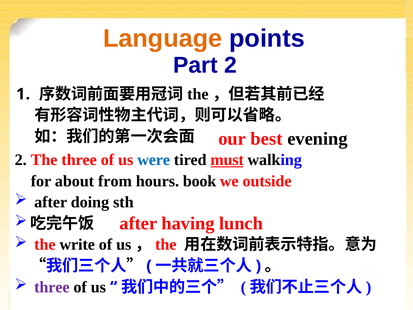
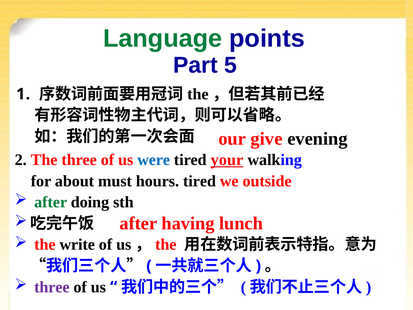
Language colour: orange -> green
Part 2: 2 -> 5
best: best -> give
must: must -> your
from: from -> must
hours book: book -> tired
after at (51, 202) colour: black -> green
